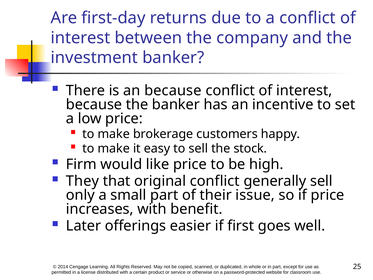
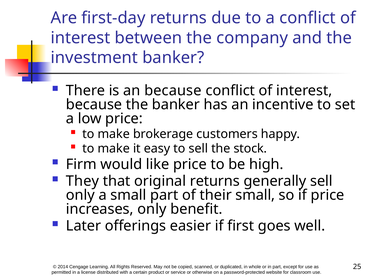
original conflict: conflict -> returns
their issue: issue -> small
increases with: with -> only
